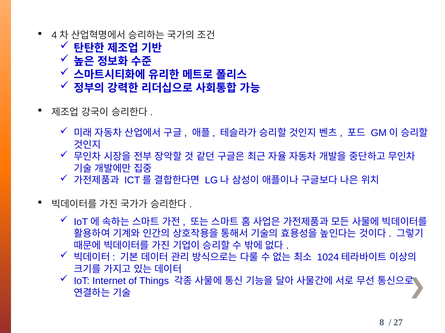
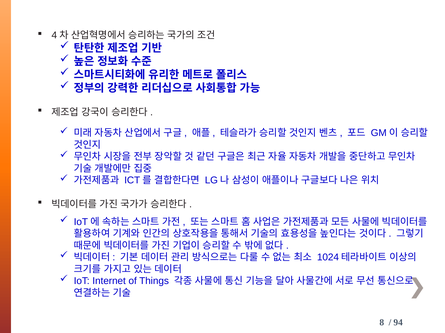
27: 27 -> 94
